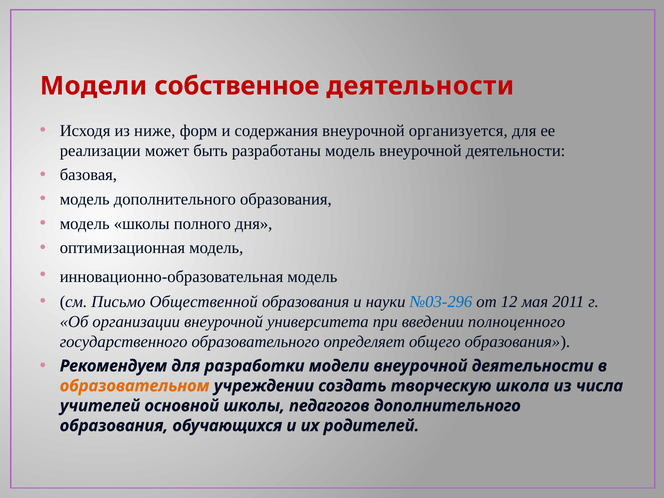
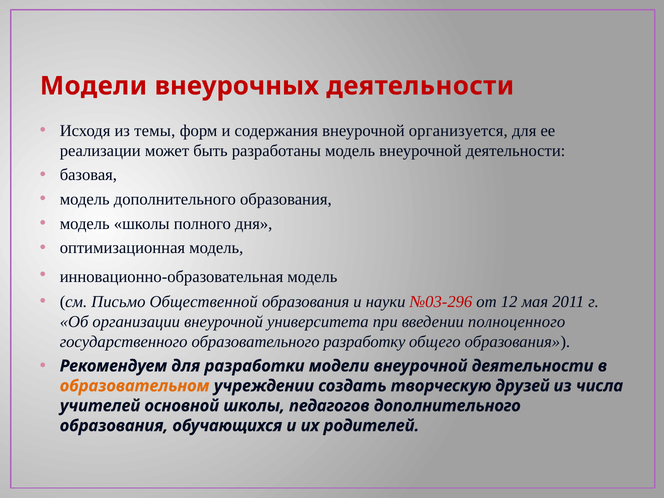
собственное: собственное -> внеурочных
ниже: ниже -> темы
№03-296 colour: blue -> red
определяет: определяет -> разработку
школа: школа -> друзей
